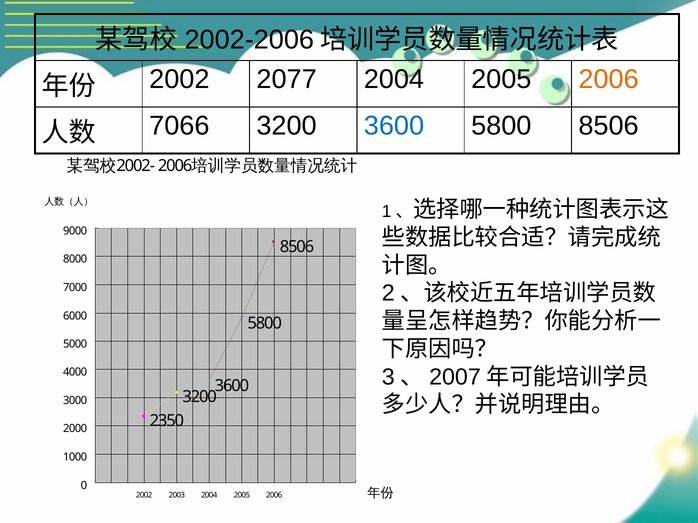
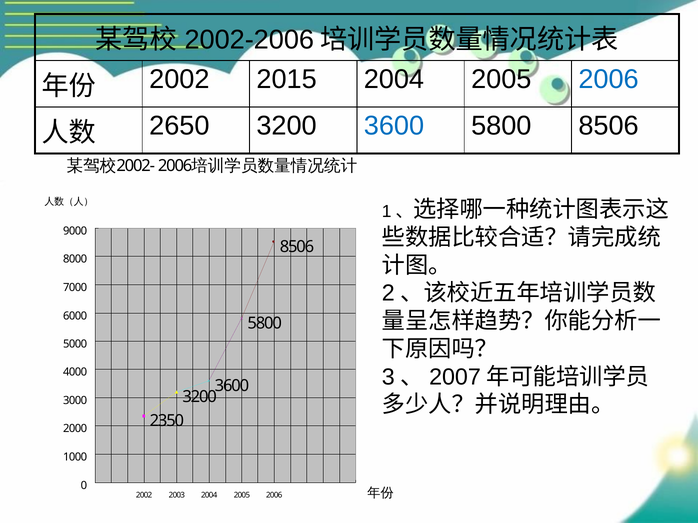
2077: 2077 -> 2015
2006 at (609, 80) colour: orange -> blue
7066: 7066 -> 2650
